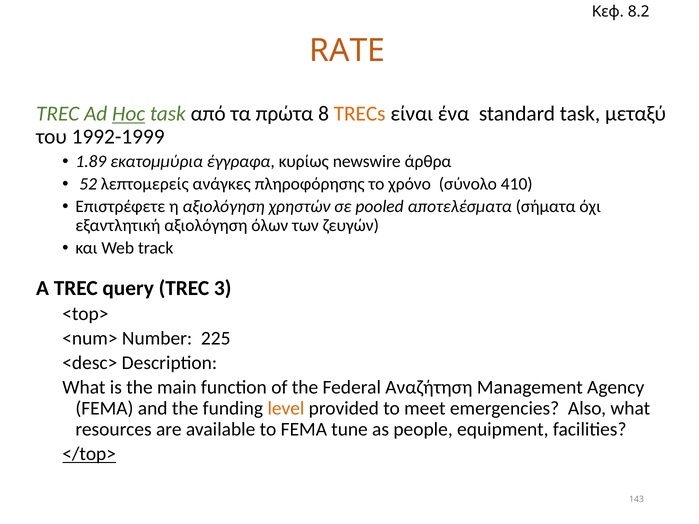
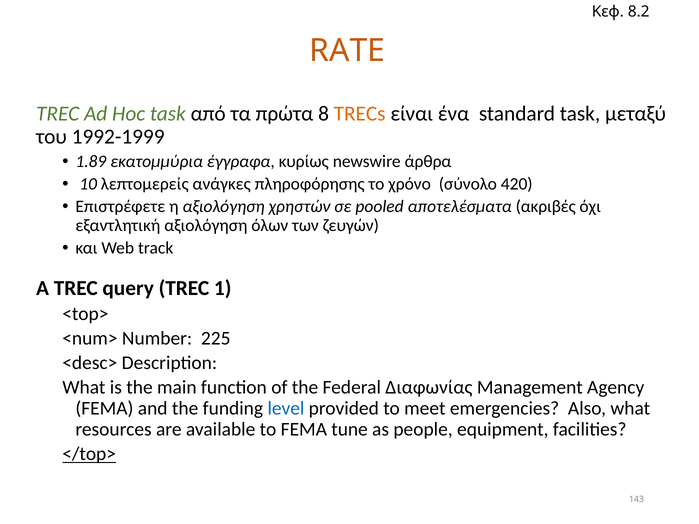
Hoc underline: present -> none
52: 52 -> 10
410: 410 -> 420
σήματα: σήματα -> ακριβές
3: 3 -> 1
Αναζήτηση: Αναζήτηση -> Διαφωνίας
level colour: orange -> blue
